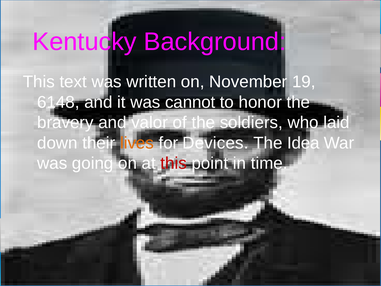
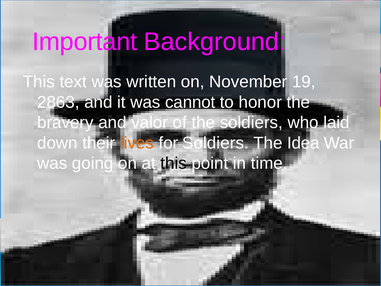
Kentucky: Kentucky -> Important
6148: 6148 -> 2863
for Devices: Devices -> Soldiers
this at (174, 163) colour: red -> black
